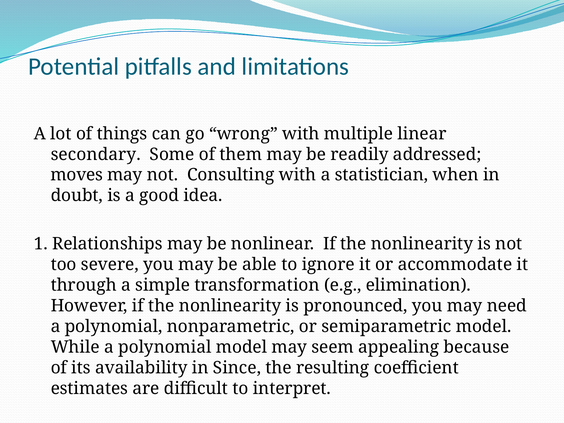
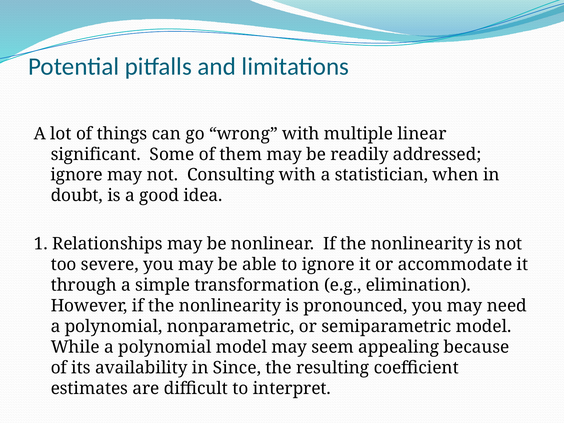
secondary: secondary -> significant
moves at (77, 175): moves -> ignore
